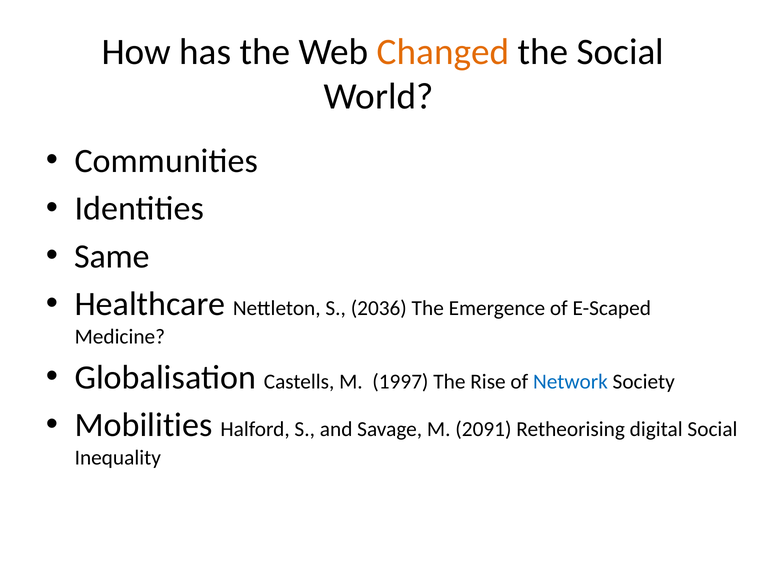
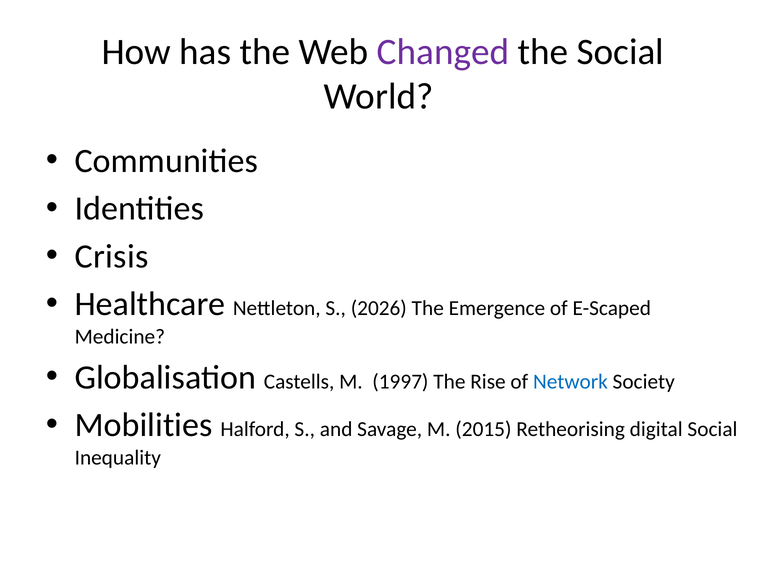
Changed colour: orange -> purple
Same: Same -> Crisis
2036: 2036 -> 2026
2091: 2091 -> 2015
